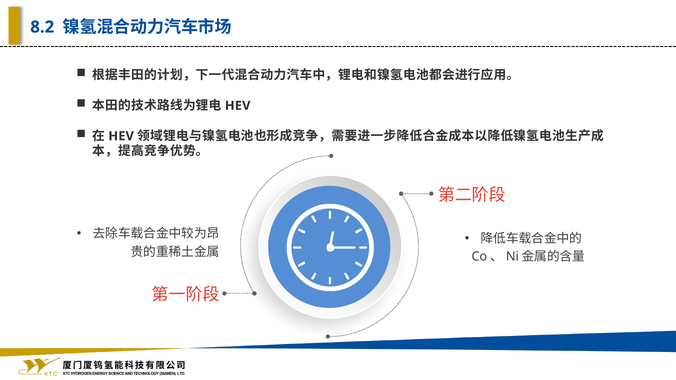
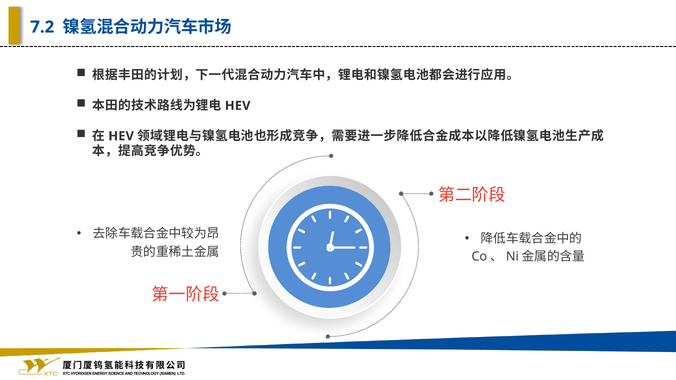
8.2: 8.2 -> 7.2
